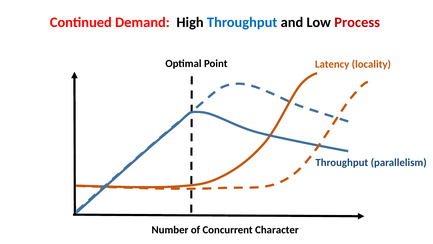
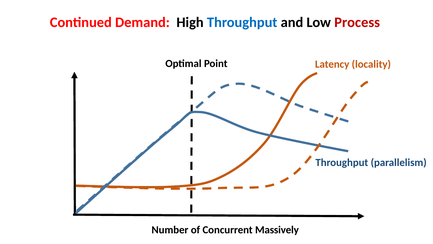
Character: Character -> Massively
